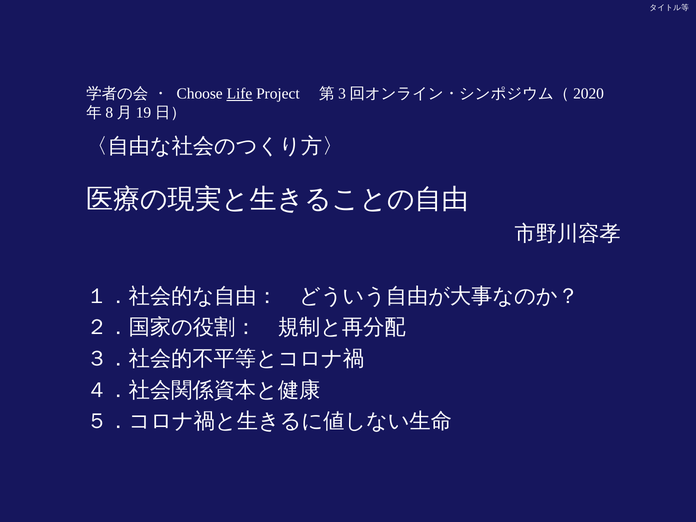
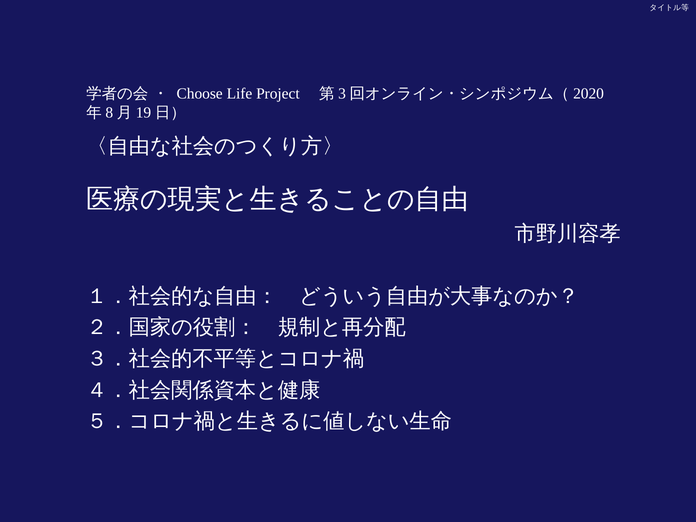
Life underline: present -> none
